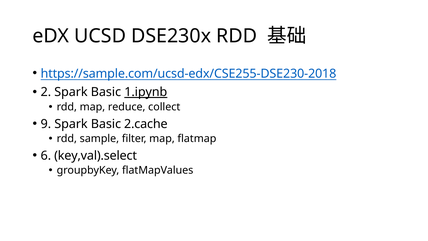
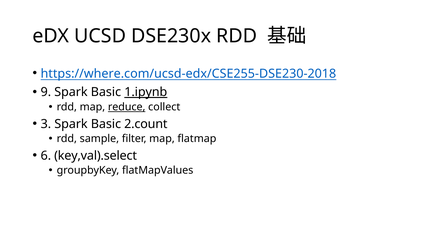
https://sample.com/ucsd-edx/CSE255-DSE230-2018: https://sample.com/ucsd-edx/CSE255-DSE230-2018 -> https://where.com/ucsd-edx/CSE255-DSE230-2018
2: 2 -> 9
reduce underline: none -> present
9: 9 -> 3
2.cache: 2.cache -> 2.count
